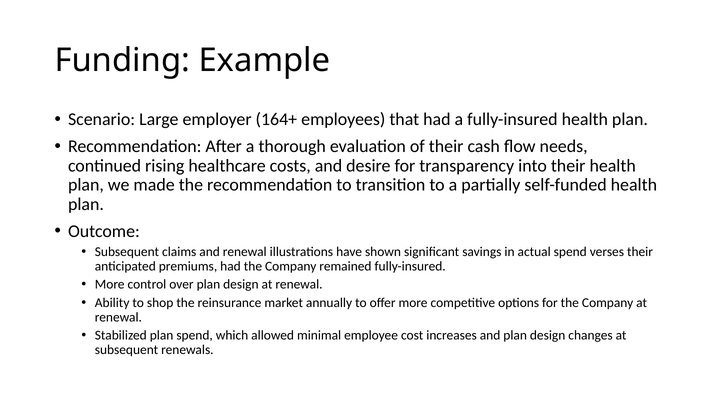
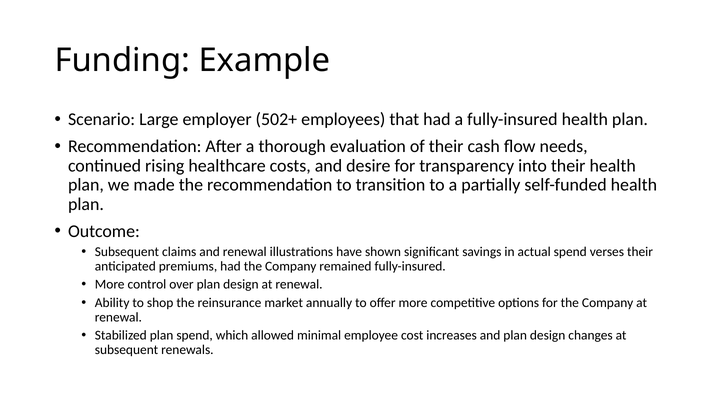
164+: 164+ -> 502+
